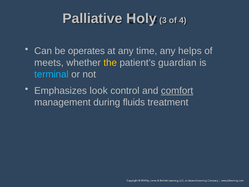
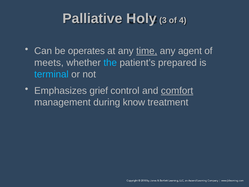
time underline: none -> present
helps: helps -> agent
the colour: yellow -> light blue
guardian: guardian -> prepared
look: look -> grief
fluids: fluids -> know
